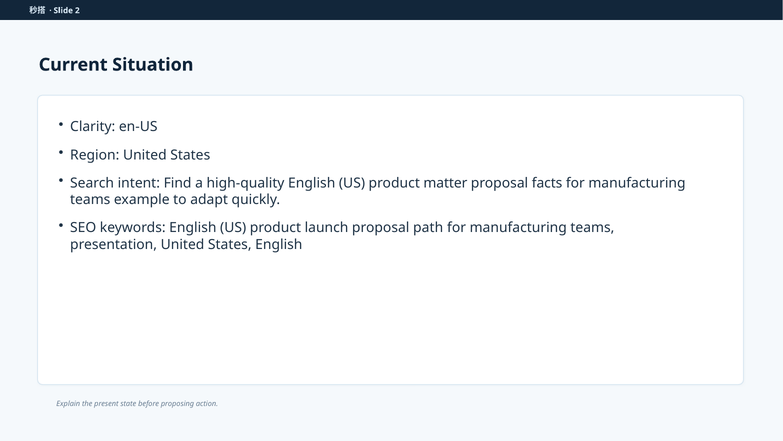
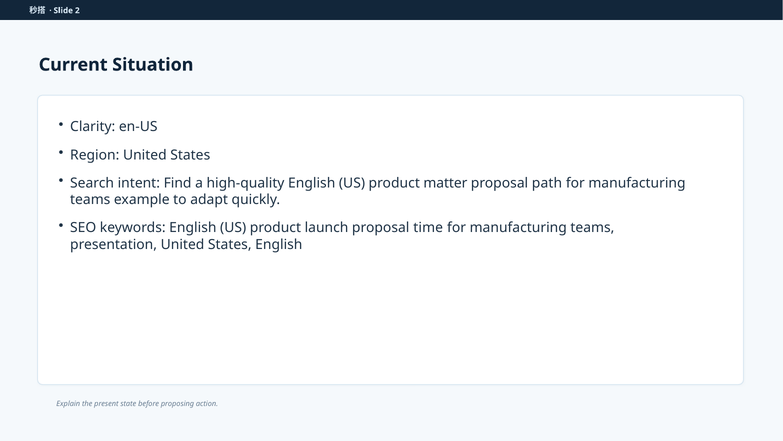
facts: facts -> path
path: path -> time
